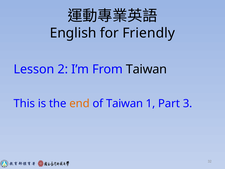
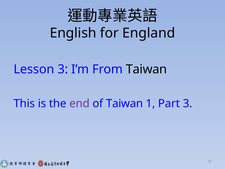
Friendly: Friendly -> England
Lesson 2: 2 -> 3
end colour: orange -> purple
